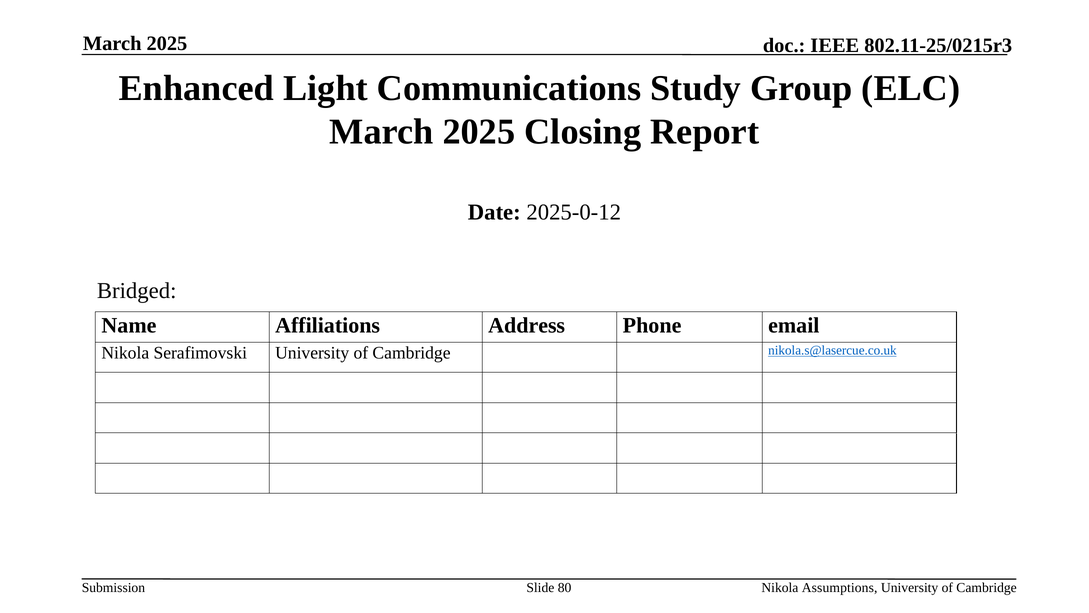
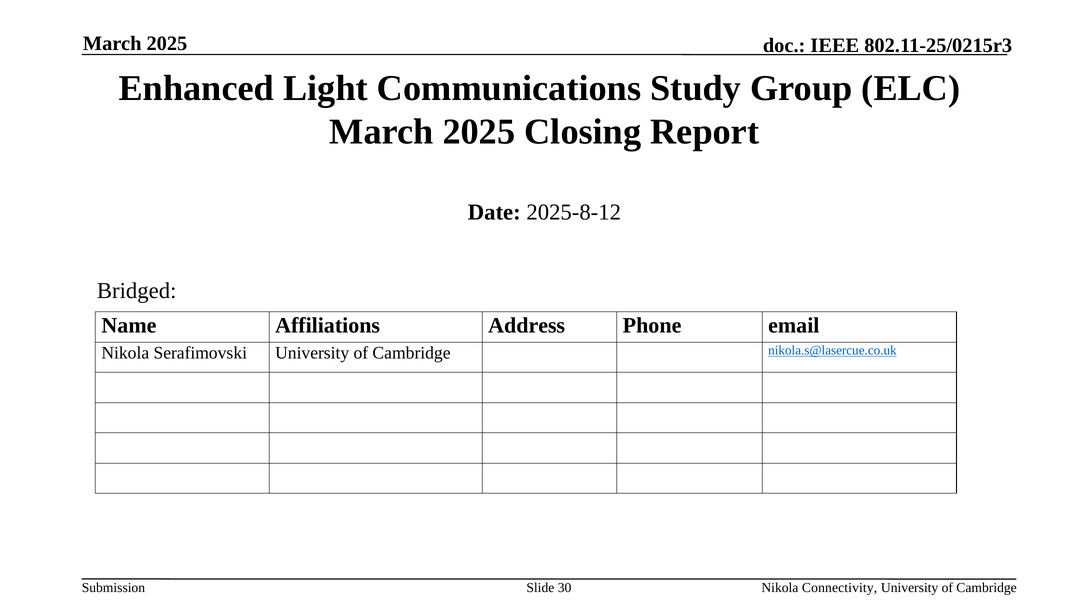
2025-0-12: 2025-0-12 -> 2025-8-12
80: 80 -> 30
Assumptions: Assumptions -> Connectivity
